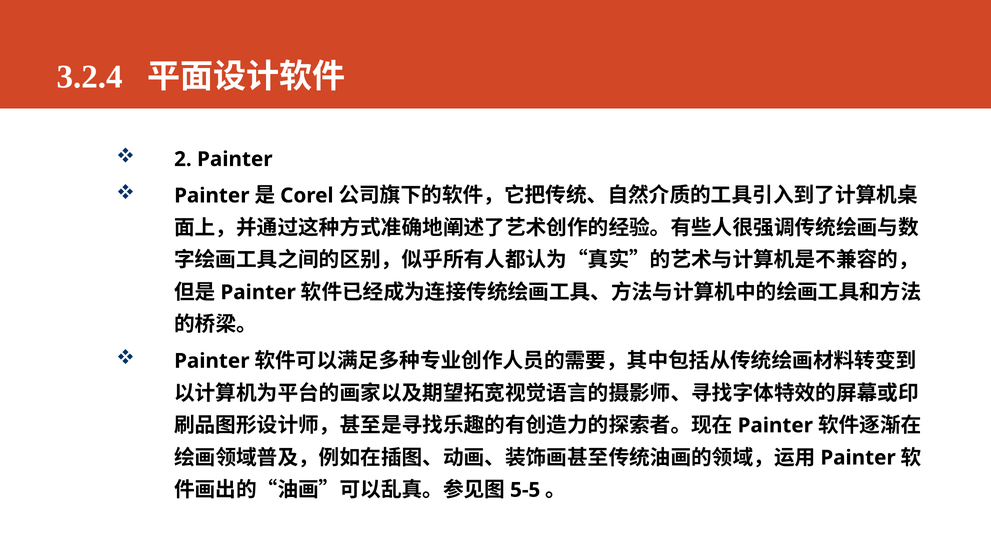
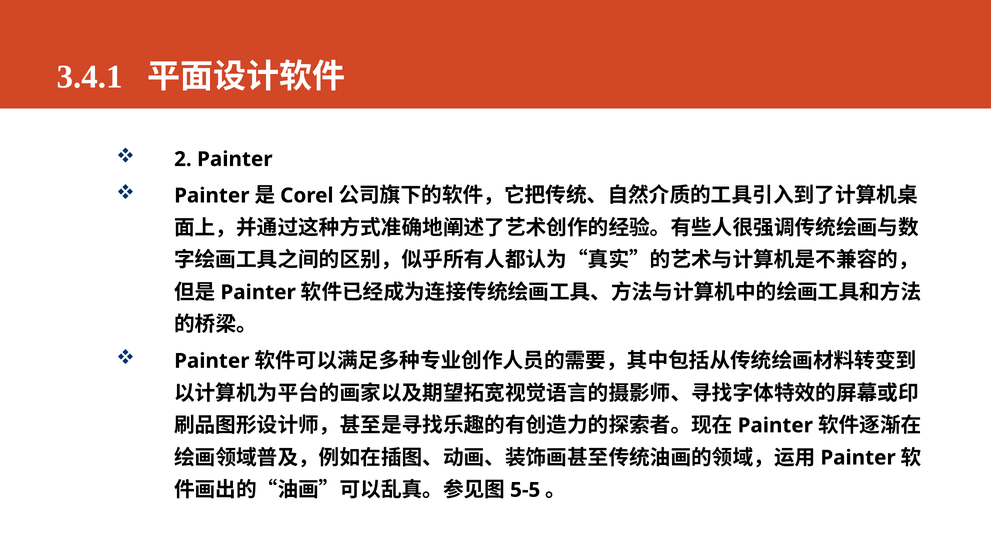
3.2.4: 3.2.4 -> 3.4.1
